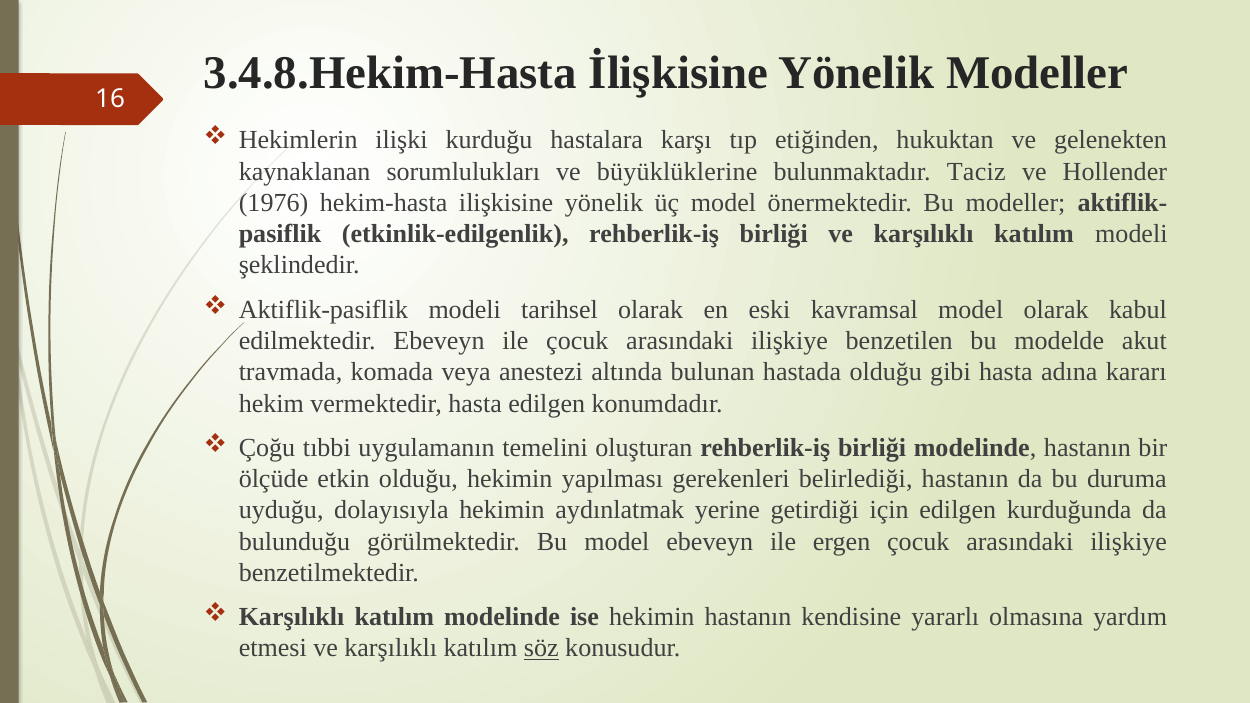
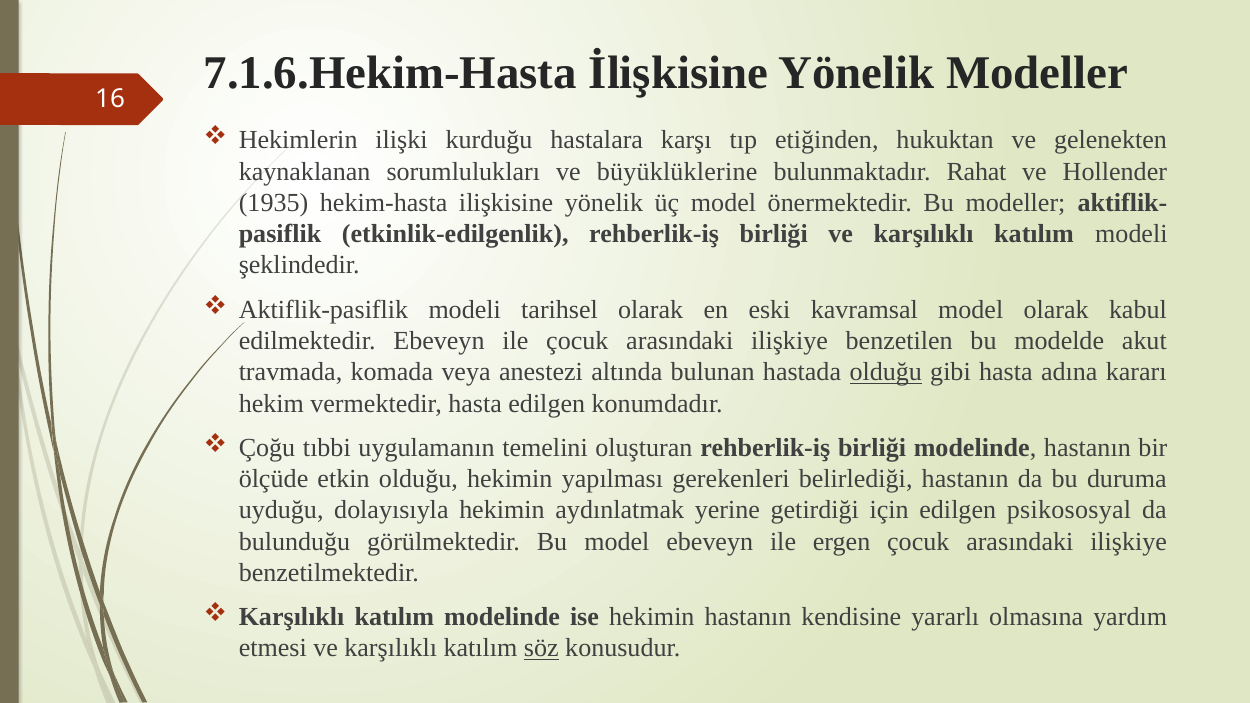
3.4.8.Hekim-Hasta: 3.4.8.Hekim-Hasta -> 7.1.6.Hekim-Hasta
Taciz: Taciz -> Rahat
1976: 1976 -> 1935
olduğu at (886, 372) underline: none -> present
kurduğunda: kurduğunda -> psikososyal
